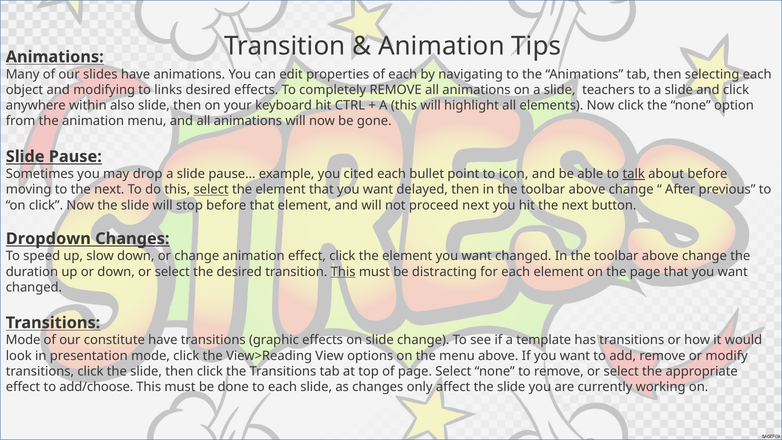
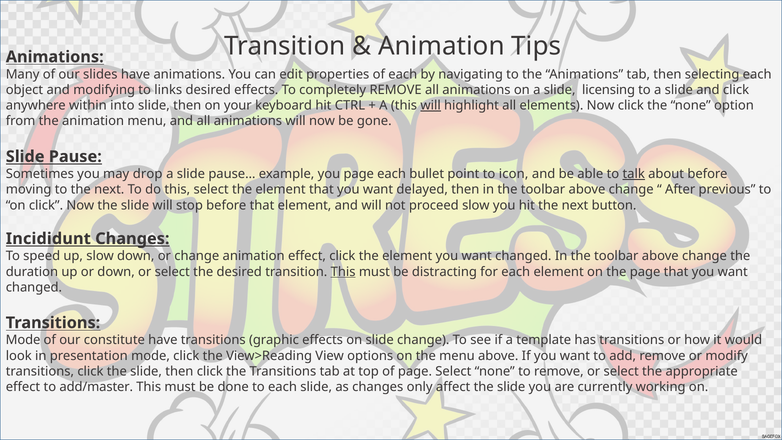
teachers: teachers -> licensing
also: also -> into
will at (431, 105) underline: none -> present
you cited: cited -> page
select at (211, 190) underline: present -> none
proceed next: next -> slow
Dropdown: Dropdown -> Incididunt
add/choose: add/choose -> add/master
